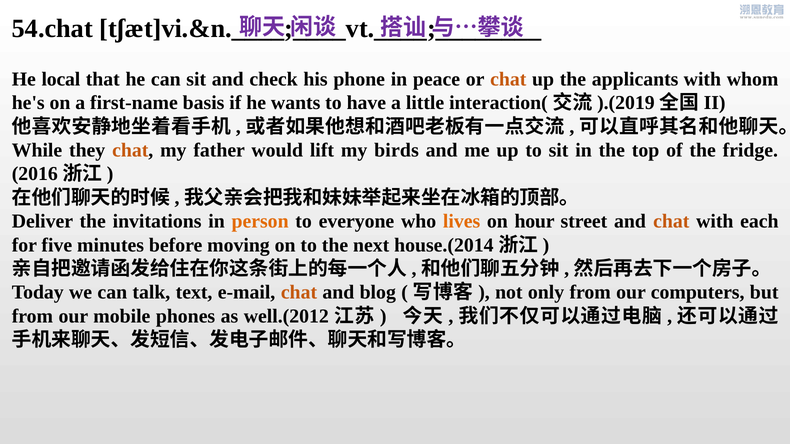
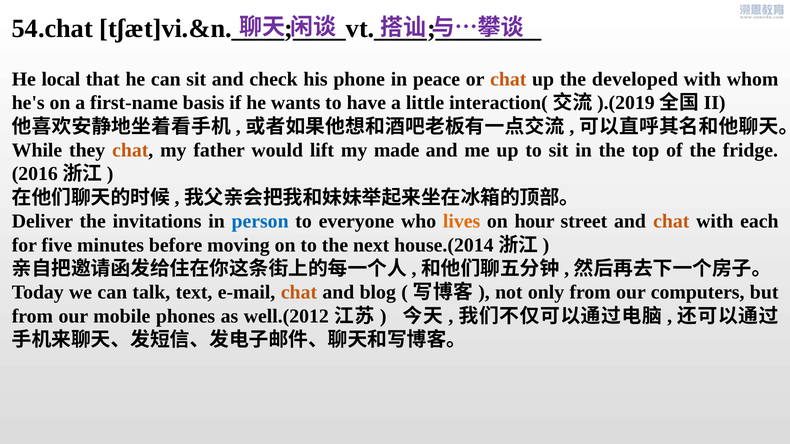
applicants: applicants -> developed
birds: birds -> made
person colour: orange -> blue
